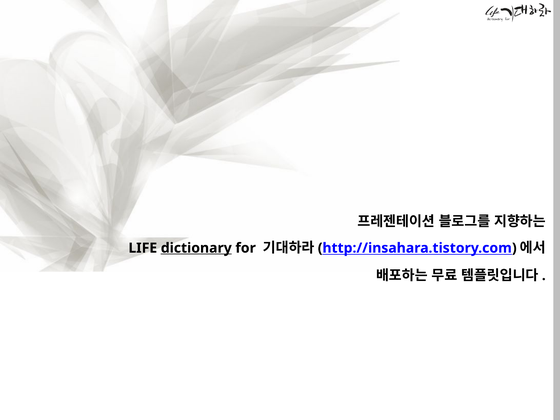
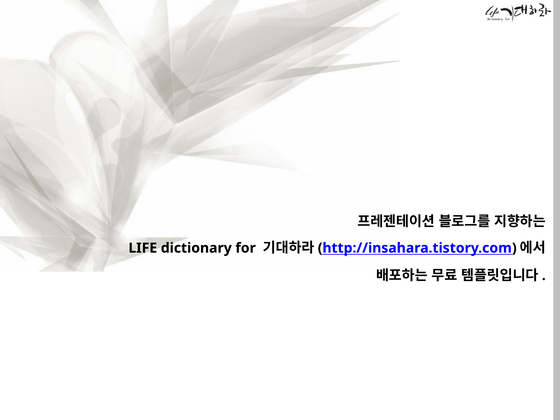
dictionary underline: present -> none
